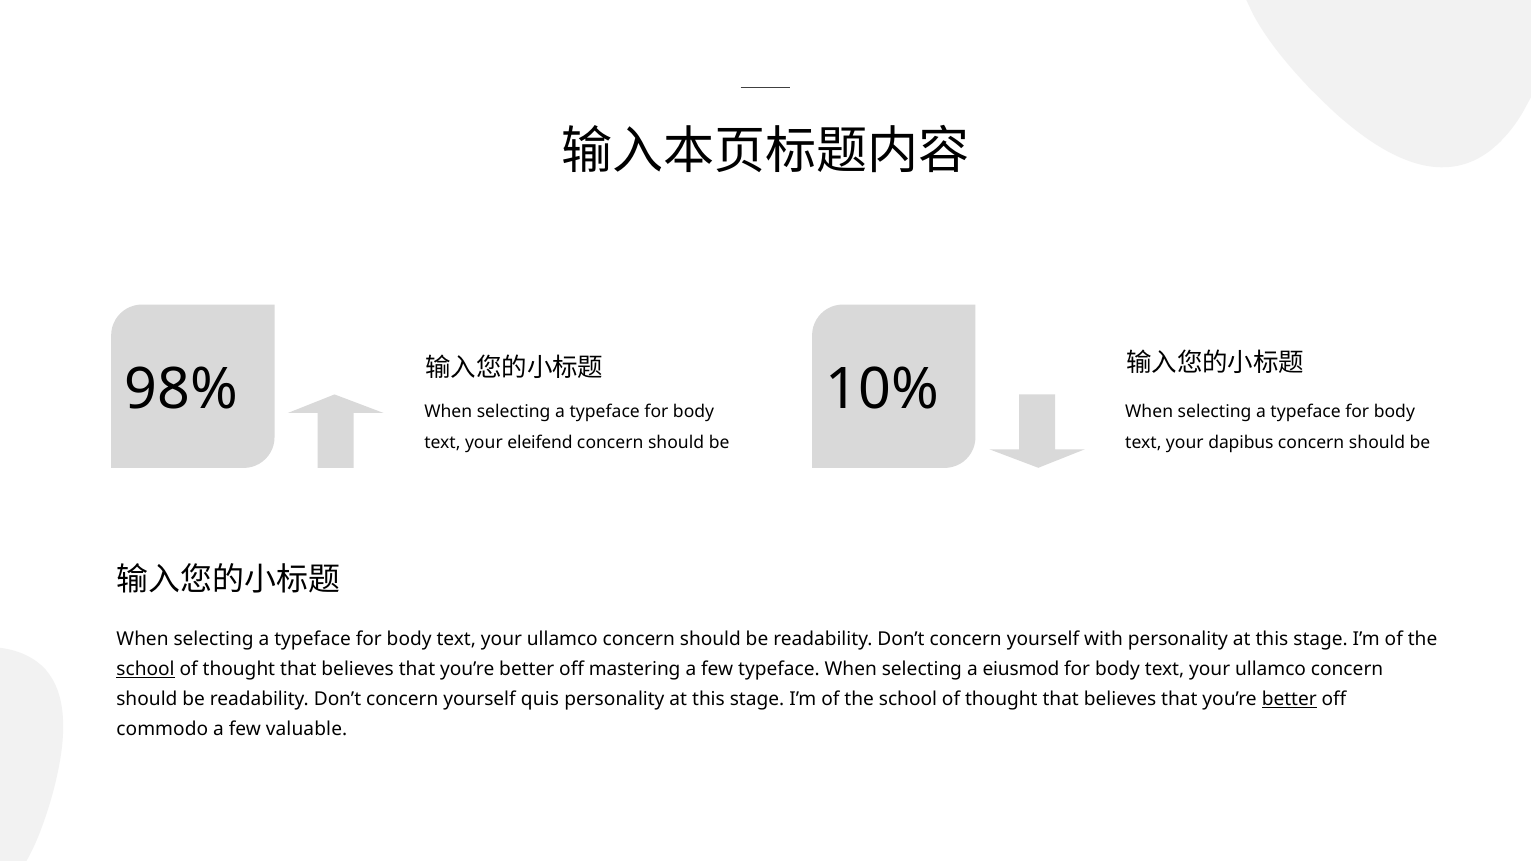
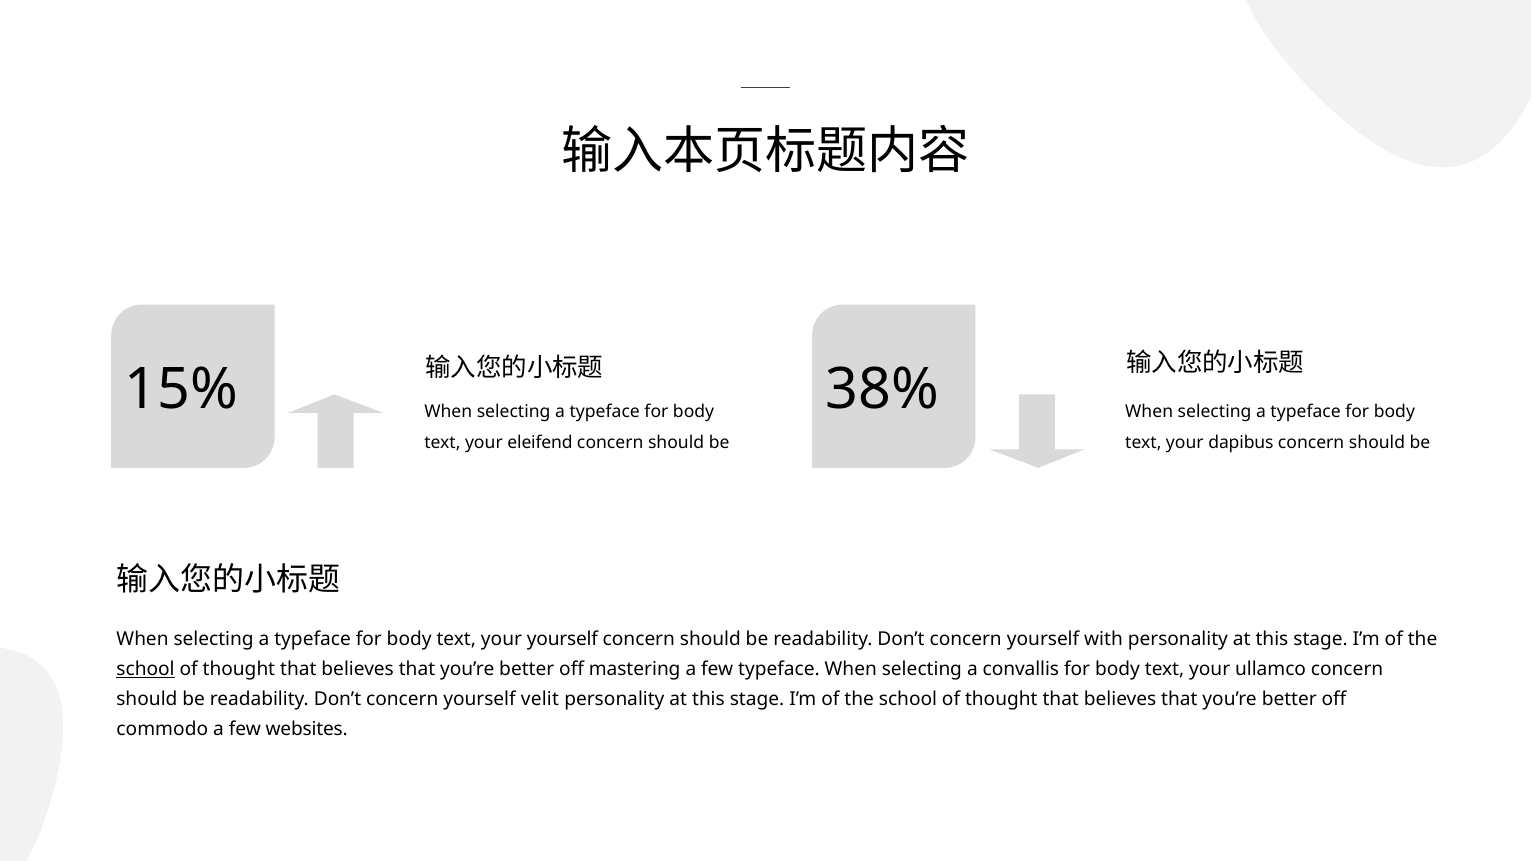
98%: 98% -> 15%
10%: 10% -> 38%
ullamco at (562, 640): ullamco -> yourself
eiusmod: eiusmod -> convallis
quis: quis -> velit
better at (1289, 699) underline: present -> none
valuable: valuable -> websites
